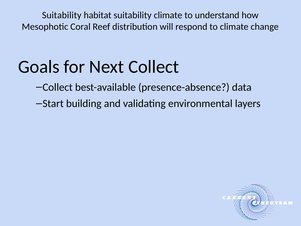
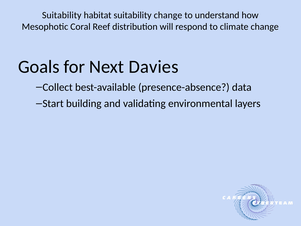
suitability climate: climate -> change
Next Collect: Collect -> Davies
